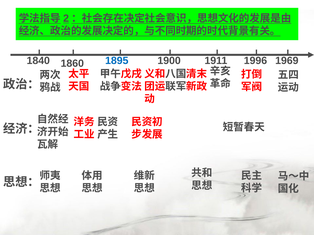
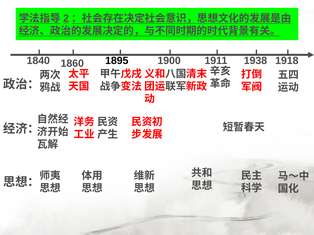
1895 colour: blue -> black
1996: 1996 -> 1938
1969: 1969 -> 1918
